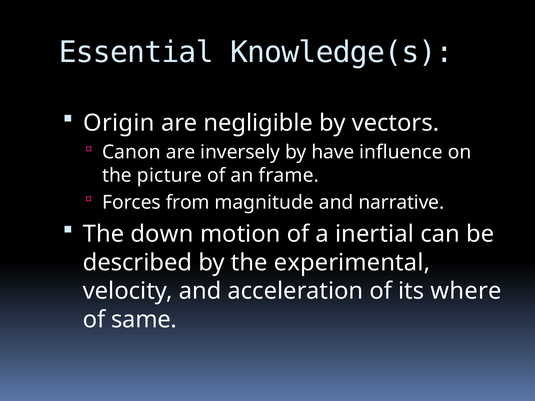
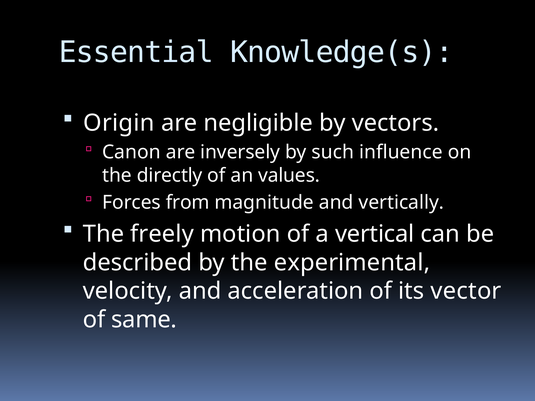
have: have -> such
picture: picture -> directly
frame: frame -> values
narrative: narrative -> vertically
down: down -> freely
inertial: inertial -> vertical
where: where -> vector
